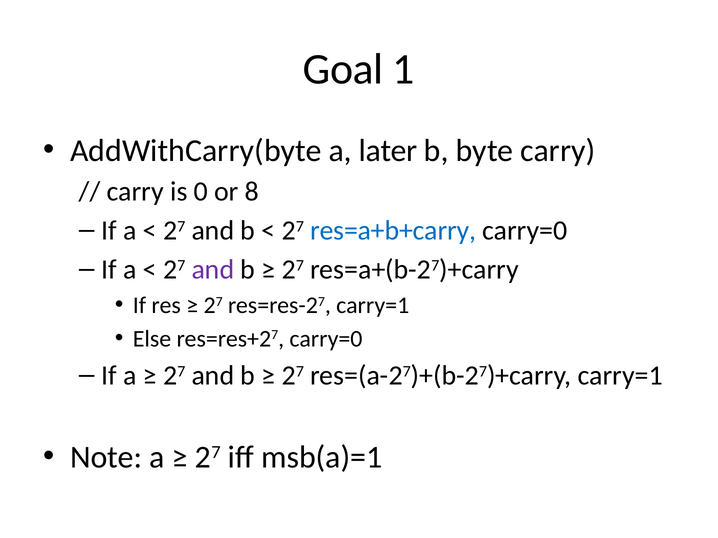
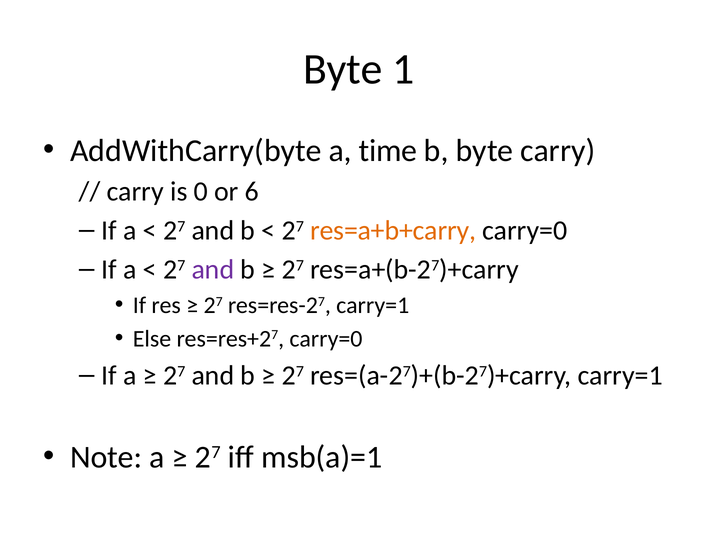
Goal at (343, 70): Goal -> Byte
later: later -> time
8: 8 -> 6
res=a+b+carry colour: blue -> orange
